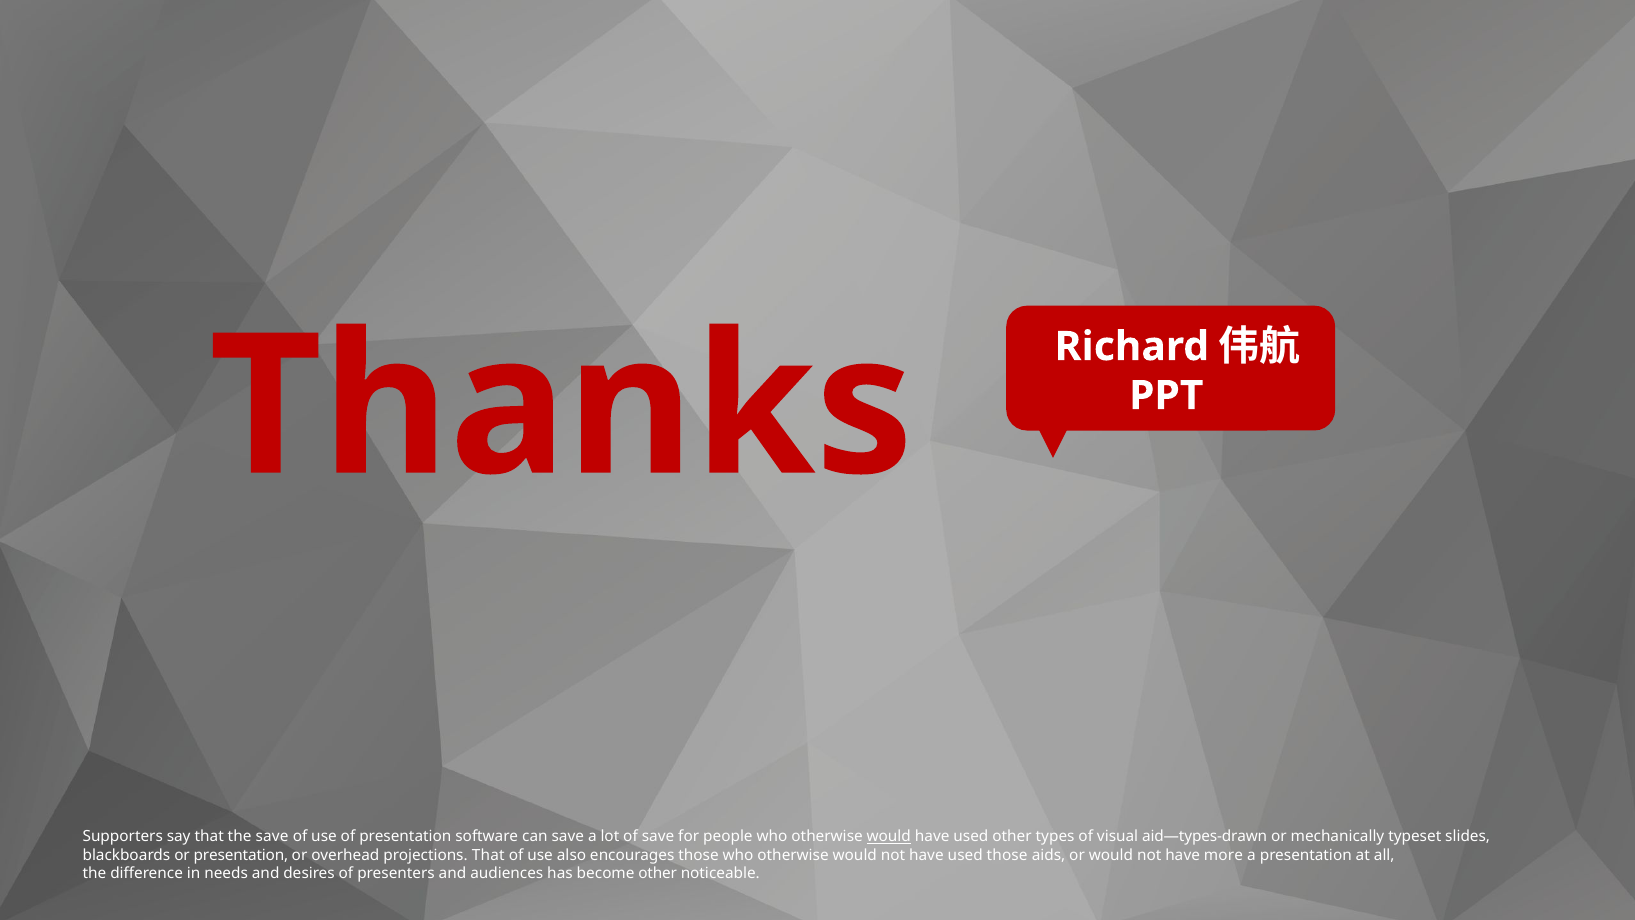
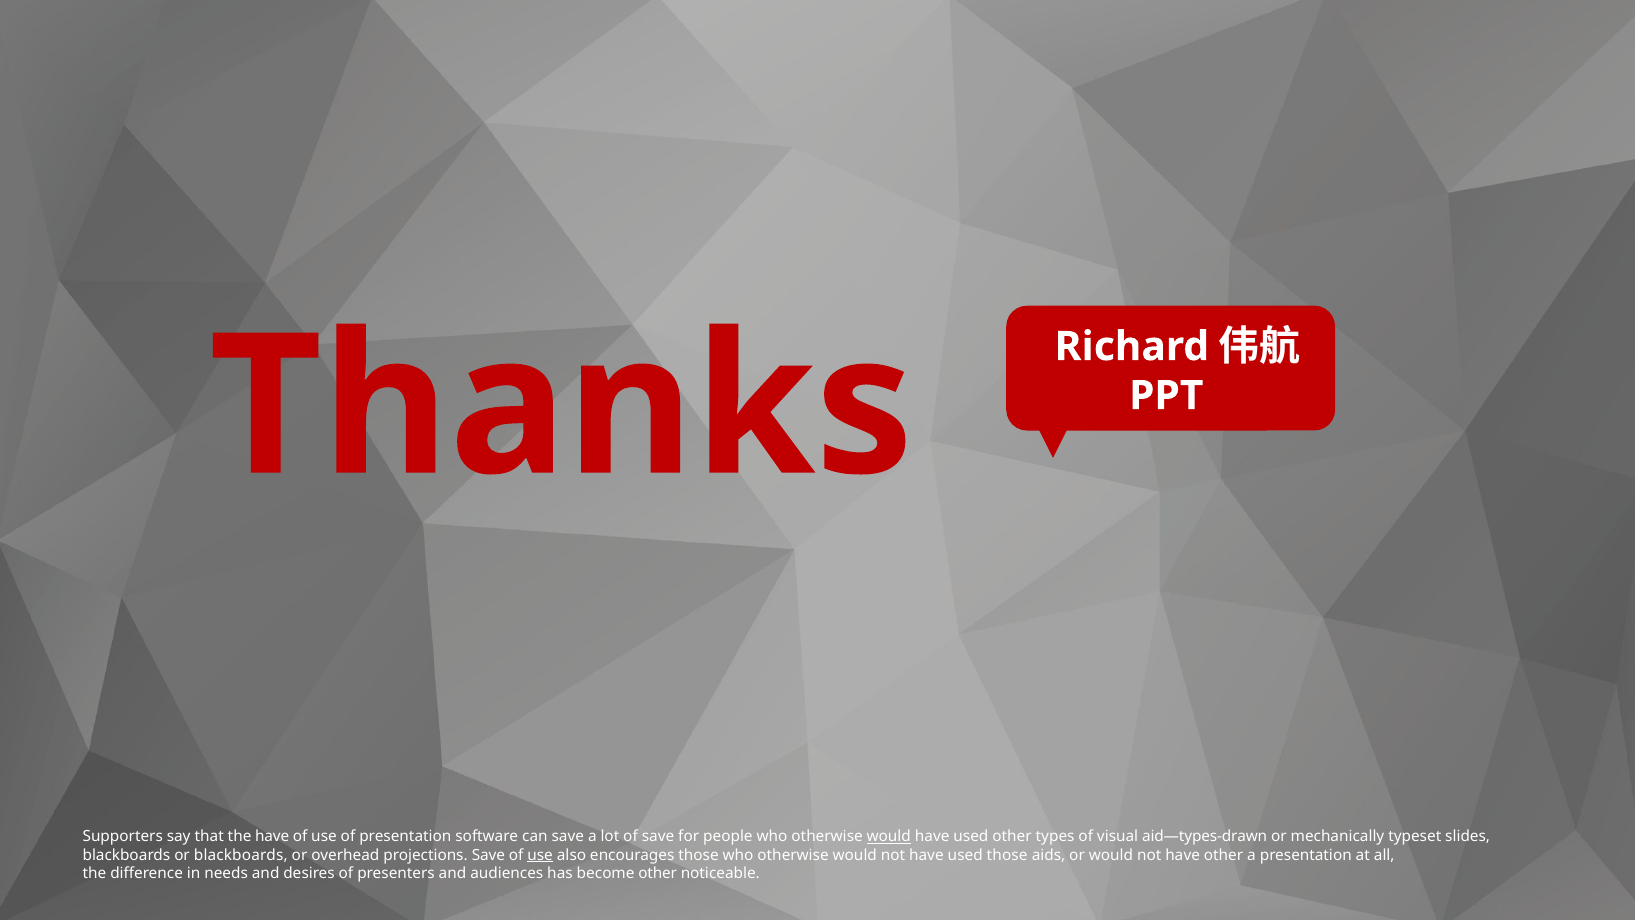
the save: save -> have
or presentation: presentation -> blackboards
projections That: That -> Save
use at (540, 855) underline: none -> present
have more: more -> other
